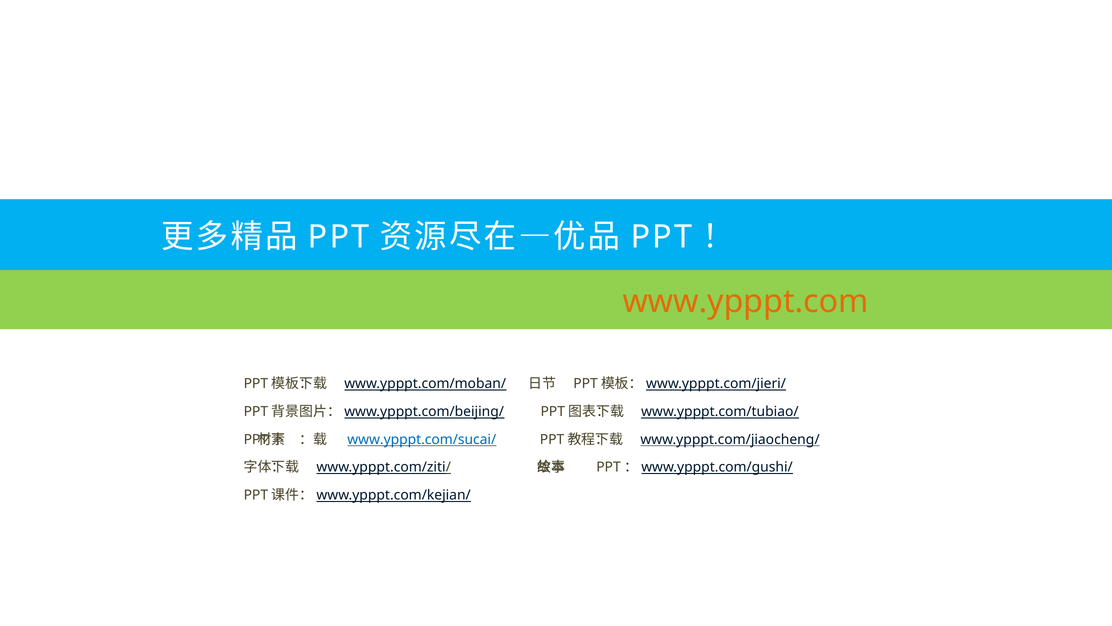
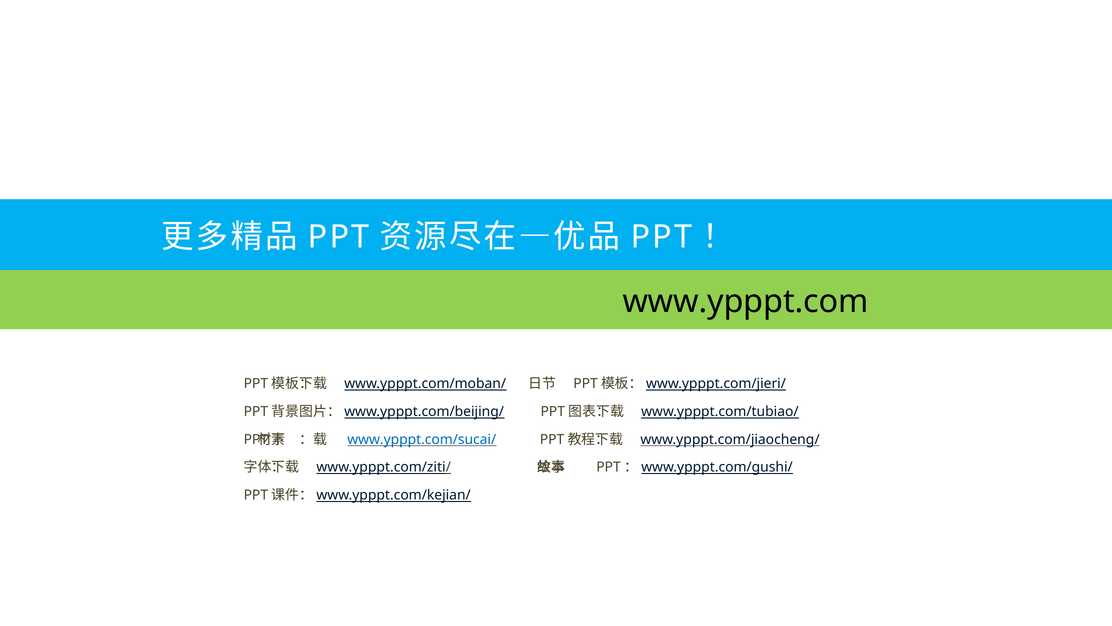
www.ypppt.com colour: orange -> black
